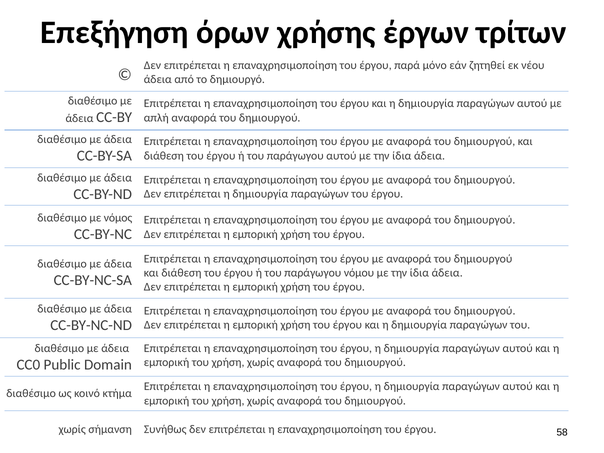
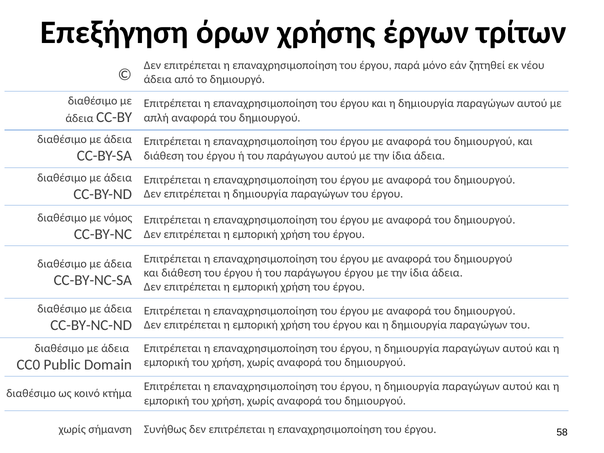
παράγωγου νόμου: νόμου -> έργου
